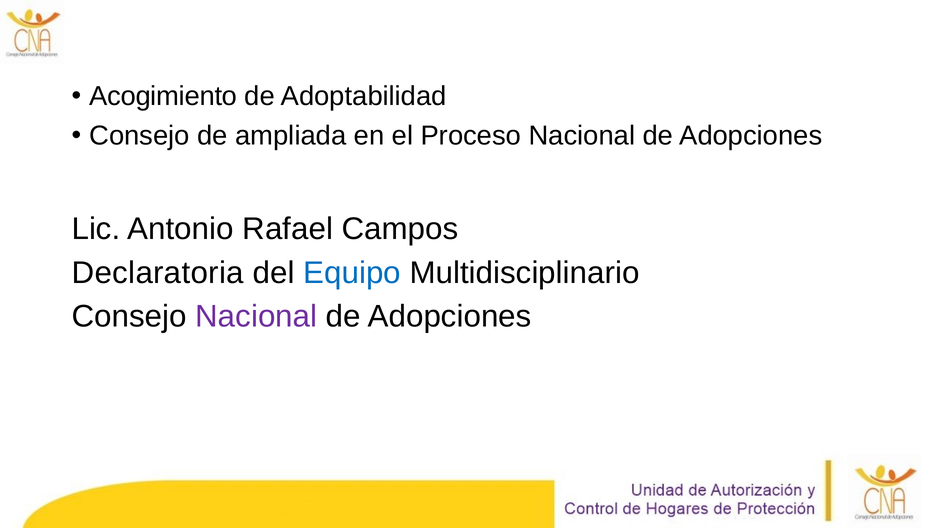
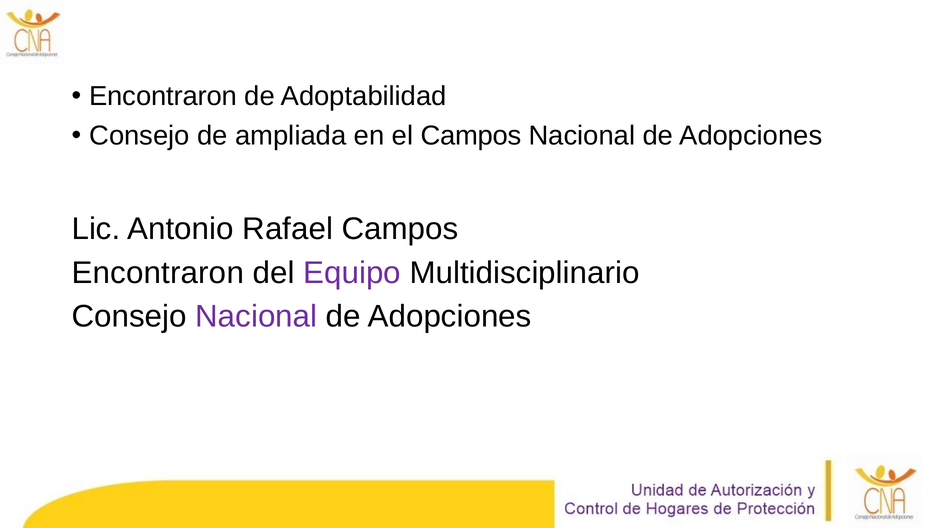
Acogimiento at (163, 97): Acogimiento -> Encontraron
el Proceso: Proceso -> Campos
Declaratoria at (158, 273): Declaratoria -> Encontraron
Equipo colour: blue -> purple
